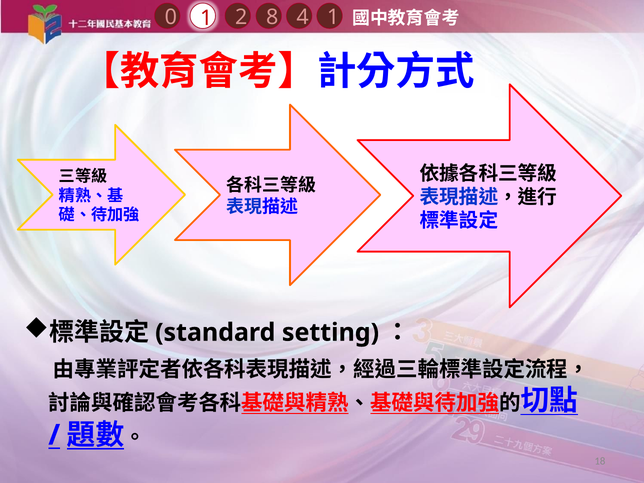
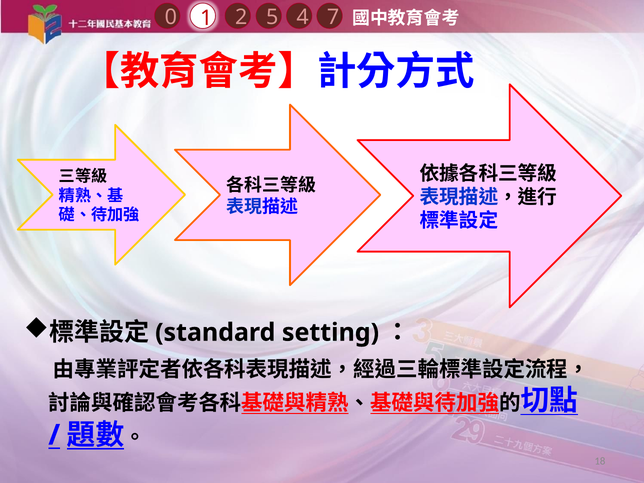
4 1: 1 -> 7
8: 8 -> 5
